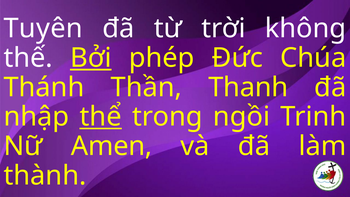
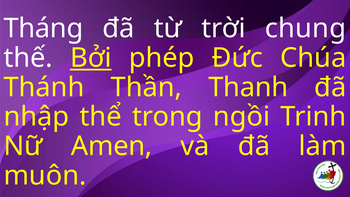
Tuyên: Tuyên -> Tháng
không: không -> chung
thể underline: present -> none
thành: thành -> muôn
